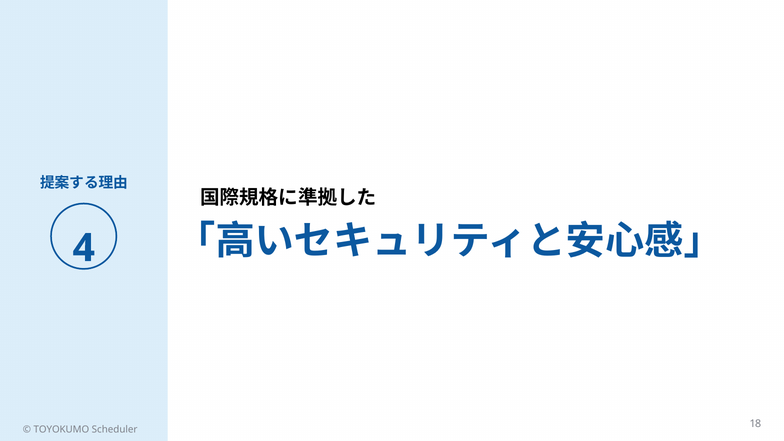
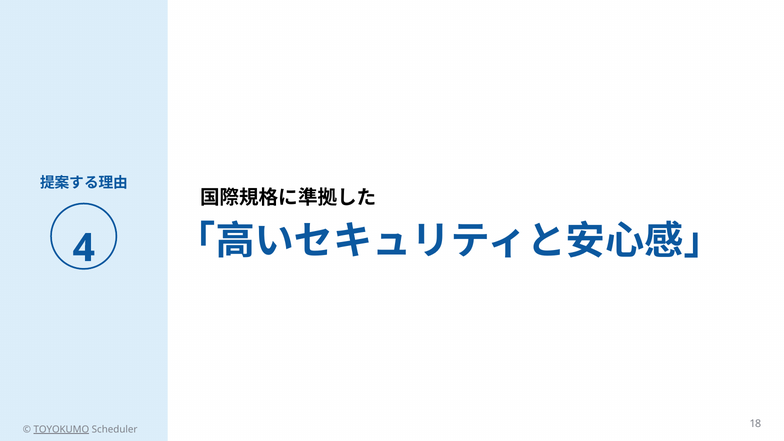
TOYOKUMO underline: none -> present
